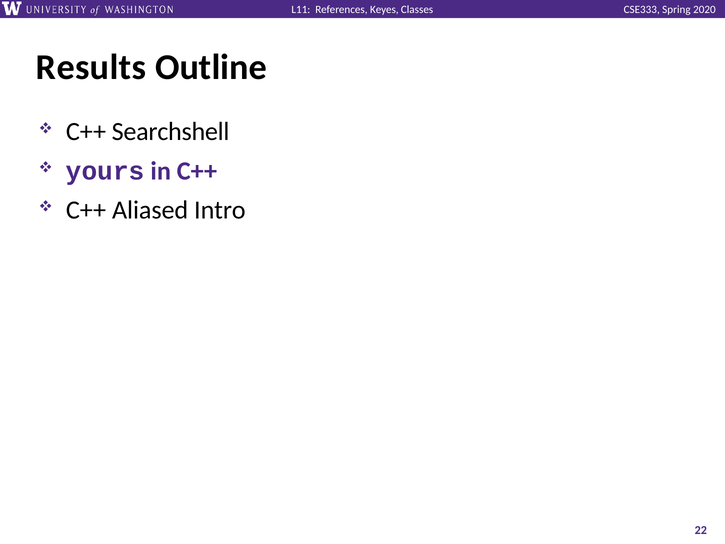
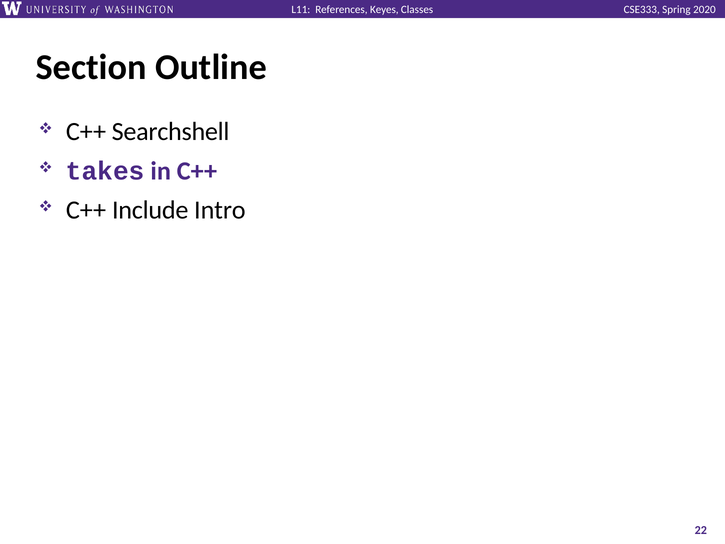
Results: Results -> Section
yours: yours -> takes
Aliased: Aliased -> Include
